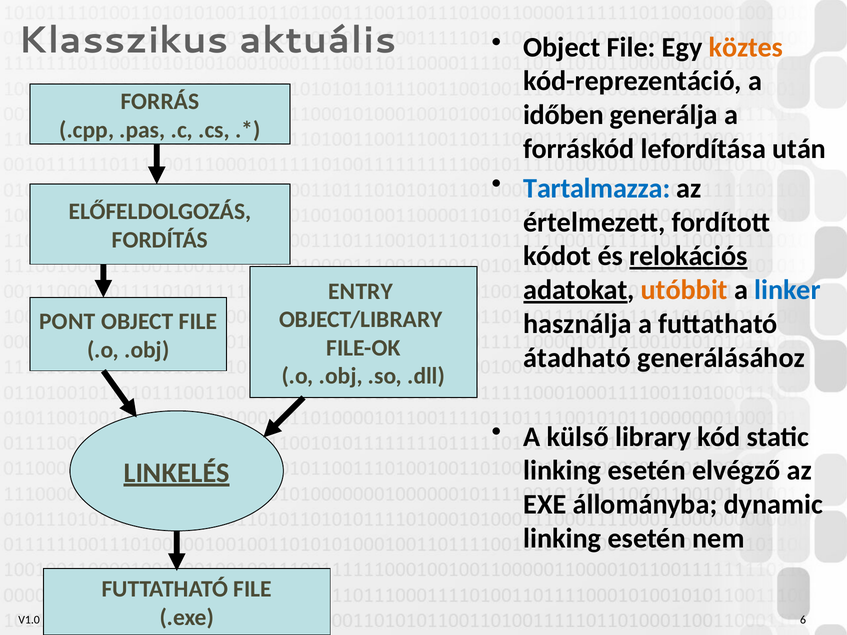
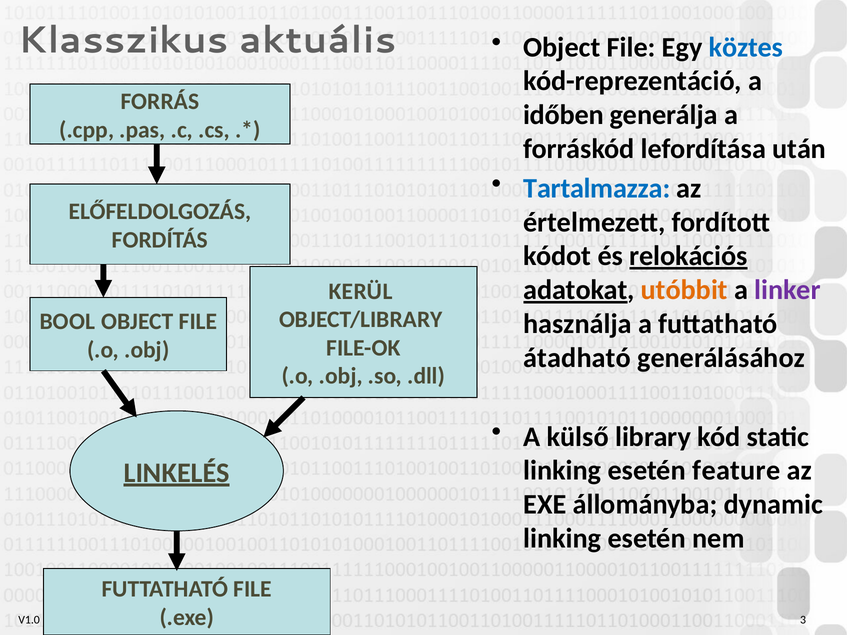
köztes colour: orange -> blue
linker colour: blue -> purple
ENTRY: ENTRY -> KERÜL
PONT: PONT -> BOOL
elvégző: elvégző -> feature
6: 6 -> 3
